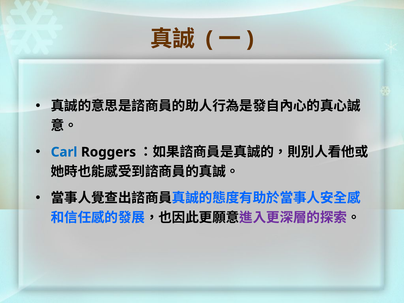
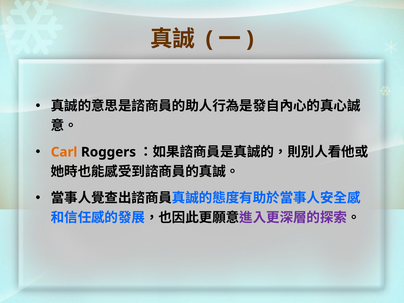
Carl colour: blue -> orange
